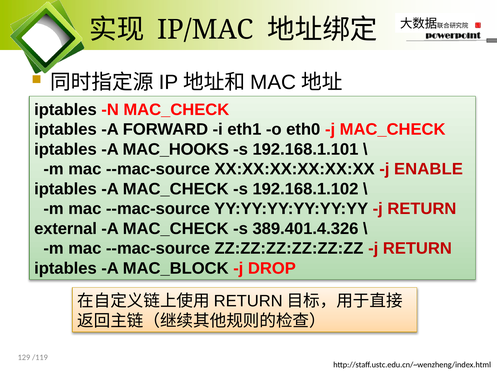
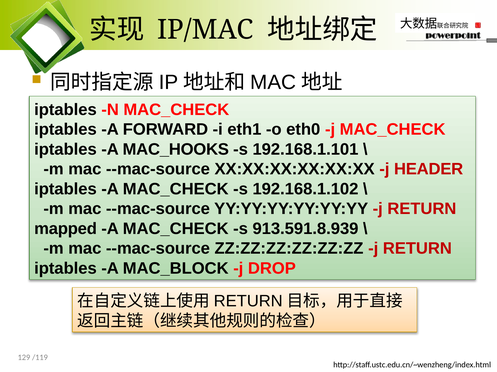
ENABLE: ENABLE -> HEADER
external: external -> mapped
389.401.4.326: 389.401.4.326 -> 913.591.8.939
